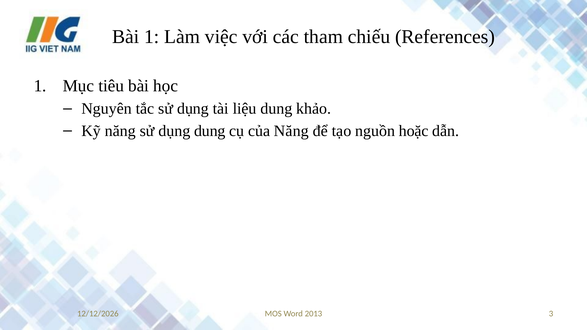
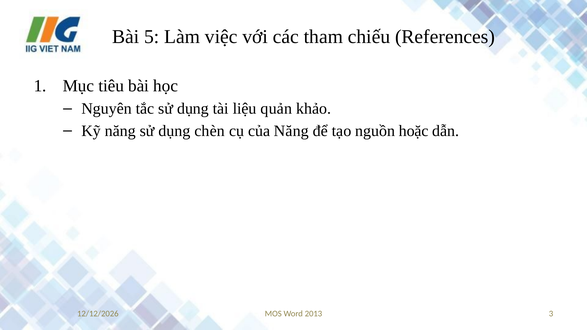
Bài 1: 1 -> 5
liệu dung: dung -> quản
dụng dung: dung -> chèn
